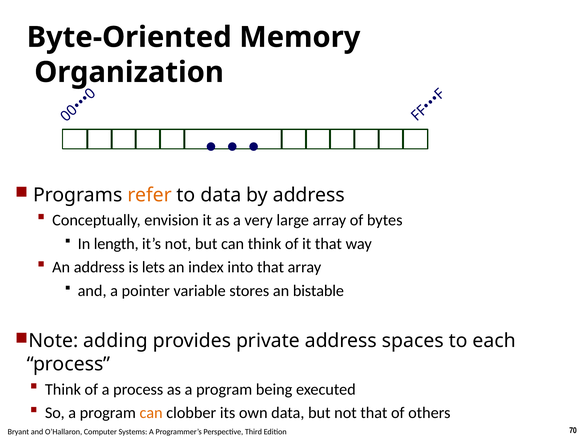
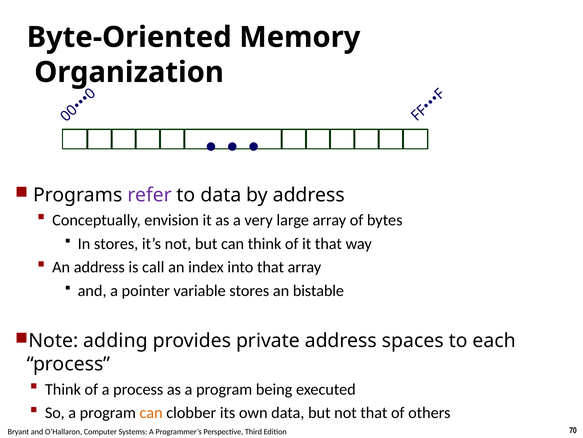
refer colour: orange -> purple
In length: length -> stores
lets: lets -> call
